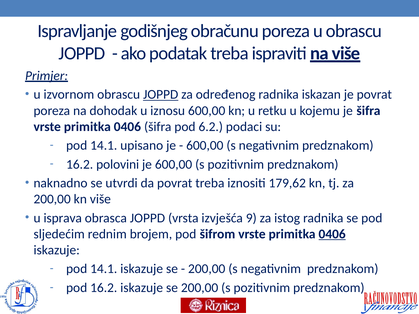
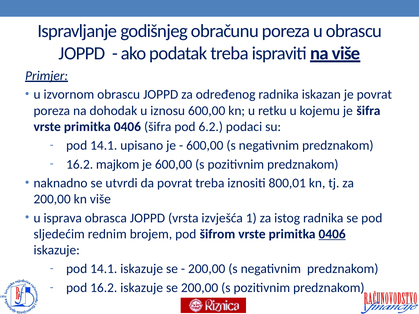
JOPPD at (161, 95) underline: present -> none
polovini: polovini -> majkom
179,62: 179,62 -> 800,01
9: 9 -> 1
